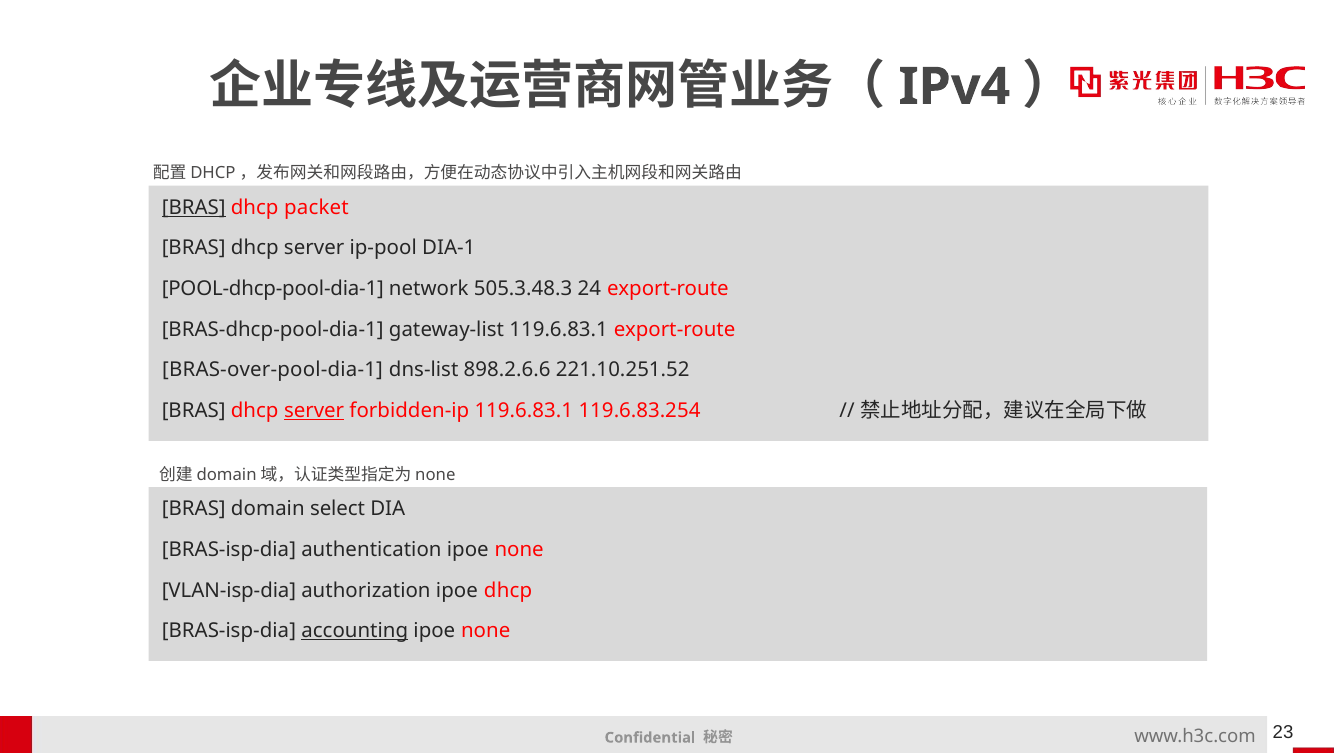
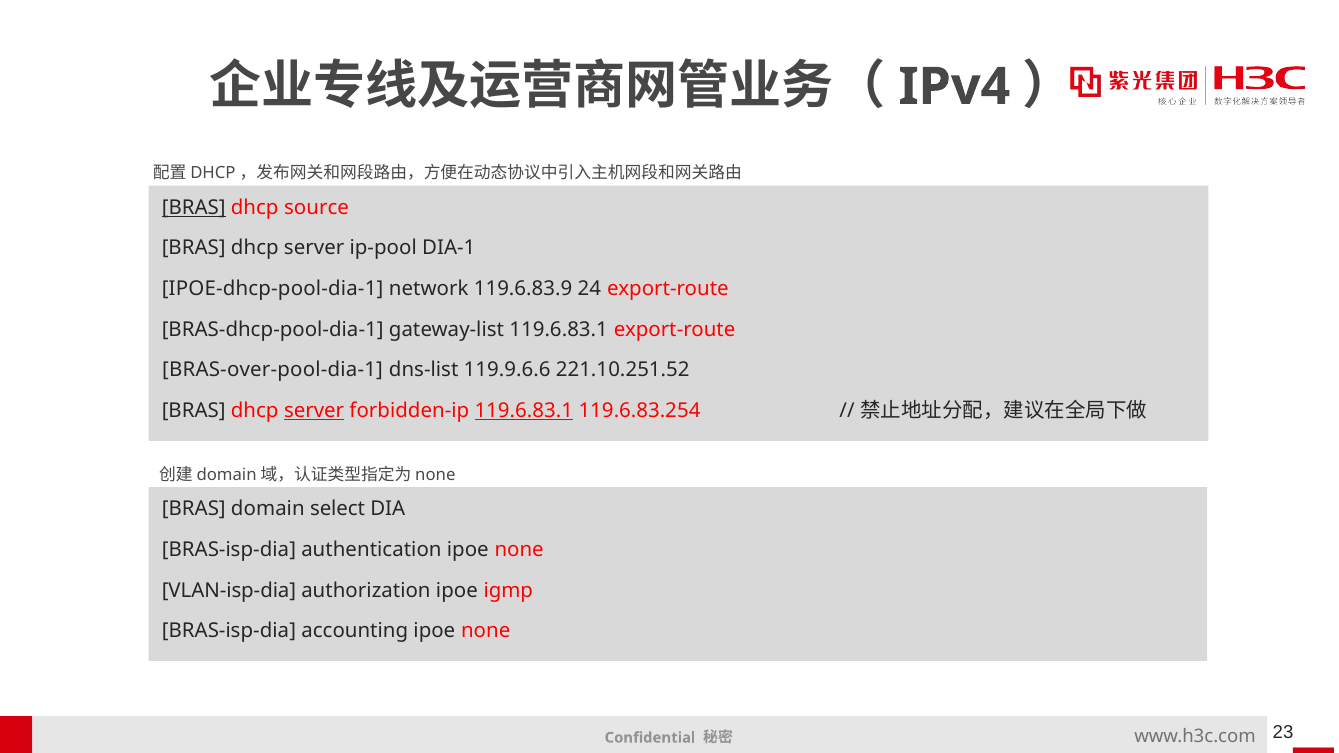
packet: packet -> source
POOL-dhcp-pool-dia-1: POOL-dhcp-pool-dia-1 -> IPOE-dhcp-pool-dia-1
505.3.48.3: 505.3.48.3 -> 119.6.83.9
898.2.6.6: 898.2.6.6 -> 119.9.6.6
119.6.83.1 at (524, 411) underline: none -> present
ipoe dhcp: dhcp -> igmp
accounting underline: present -> none
